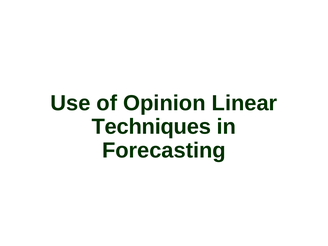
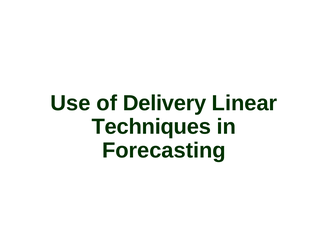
Opinion: Opinion -> Delivery
